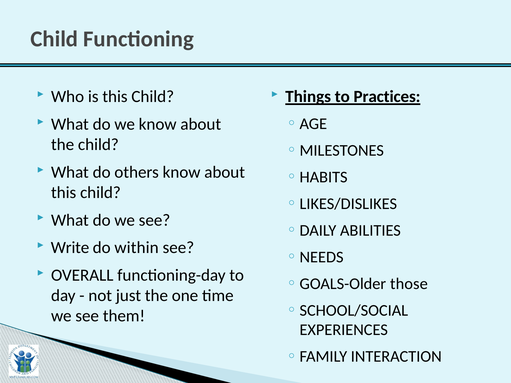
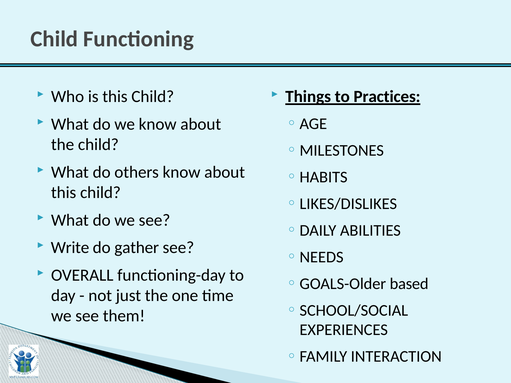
within: within -> gather
those: those -> based
